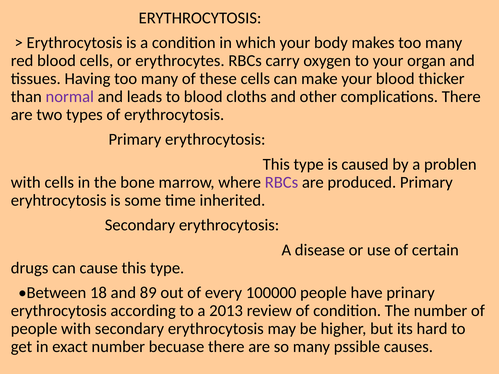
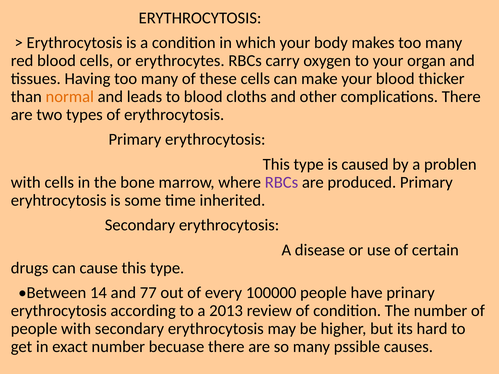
normal colour: purple -> orange
18: 18 -> 14
89: 89 -> 77
